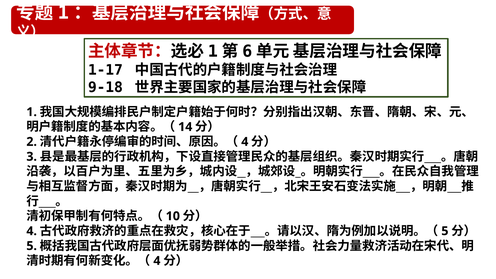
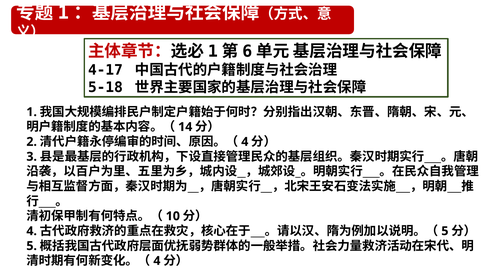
1-17: 1-17 -> 4-17
9-18: 9-18 -> 5-18
